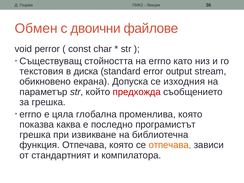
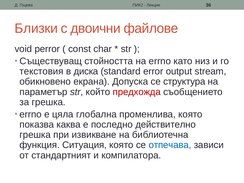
Обмен: Обмен -> Близки
изходния: изходния -> структура
програмистът: програмистът -> действително
функция Отпечава: Отпечава -> Ситуация
отпечава at (170, 145) colour: orange -> blue
